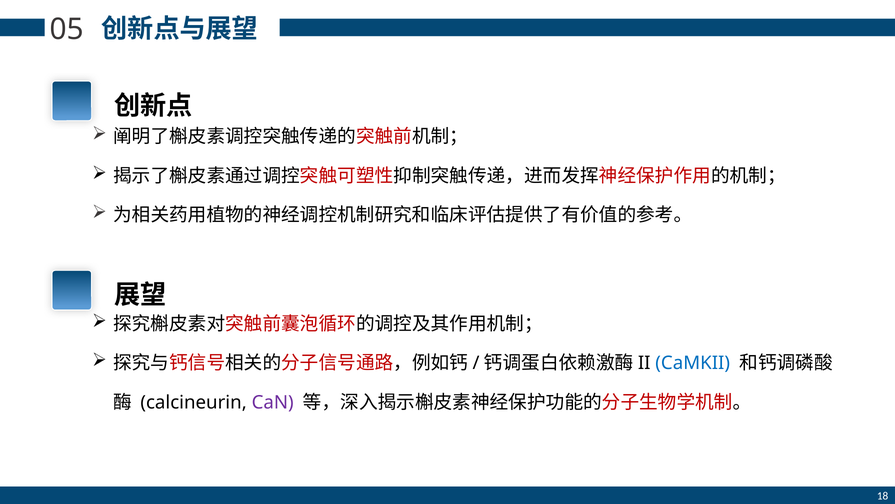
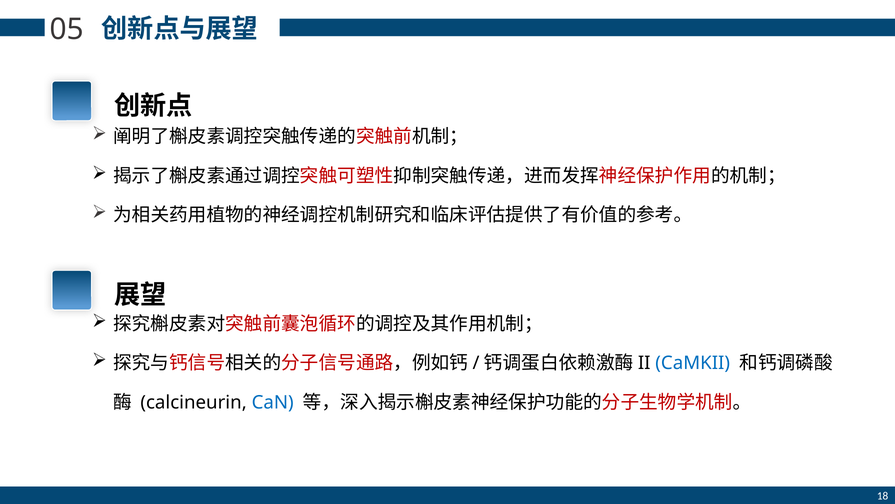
CaN colour: purple -> blue
